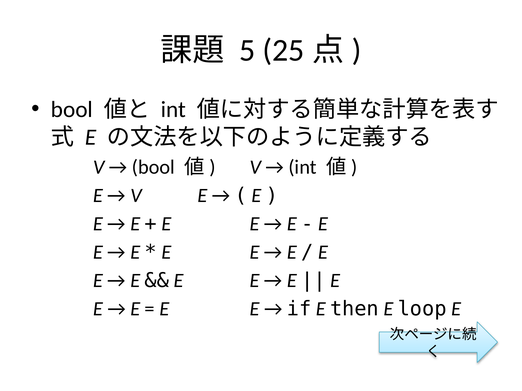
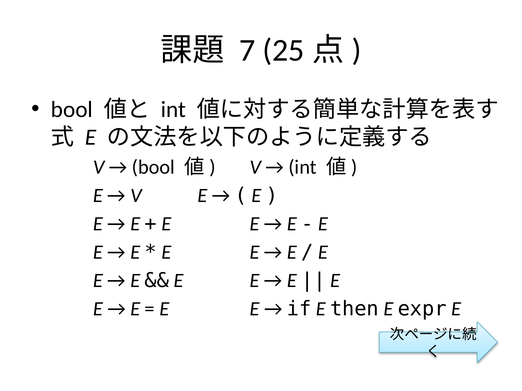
5: 5 -> 7
loop: loop -> expr
